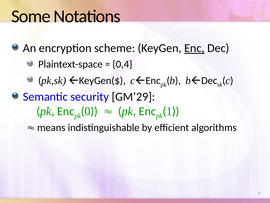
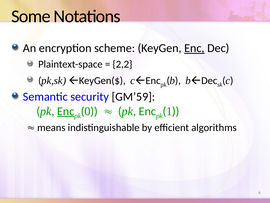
0,4: 0,4 -> 2,2
GM’29: GM’29 -> GM’59
Enc at (66, 111) underline: none -> present
